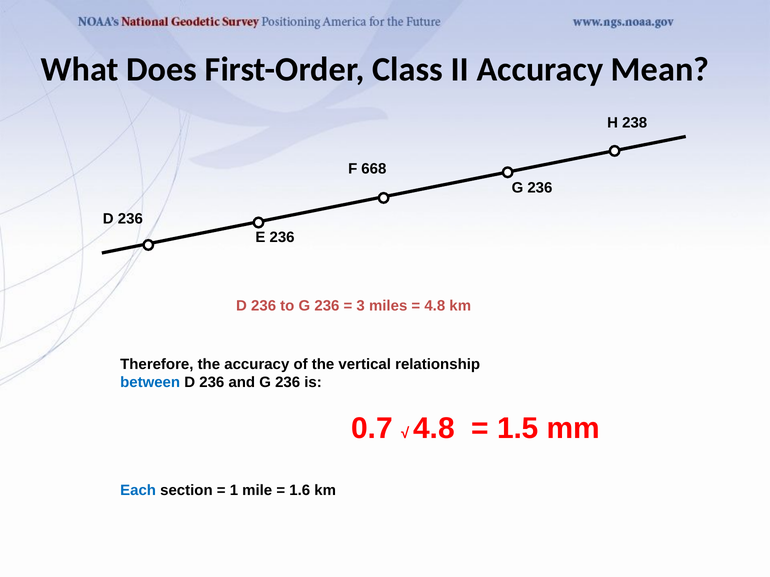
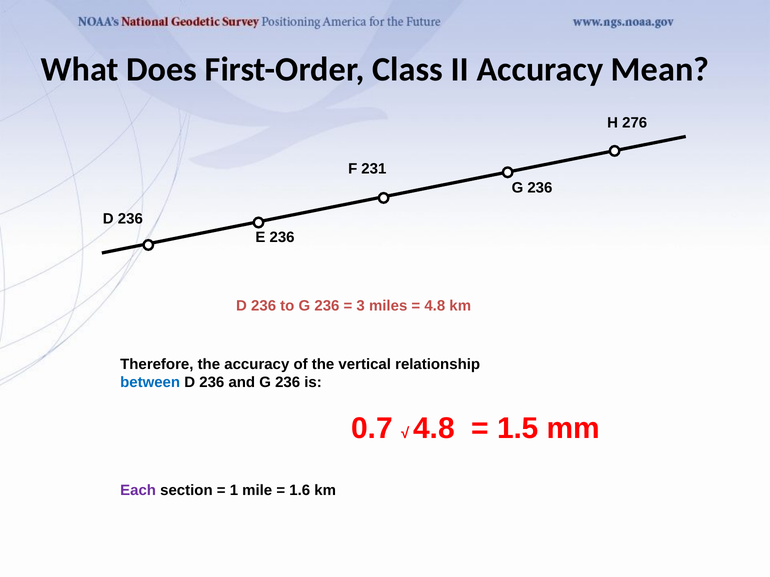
238: 238 -> 276
668: 668 -> 231
Each colour: blue -> purple
